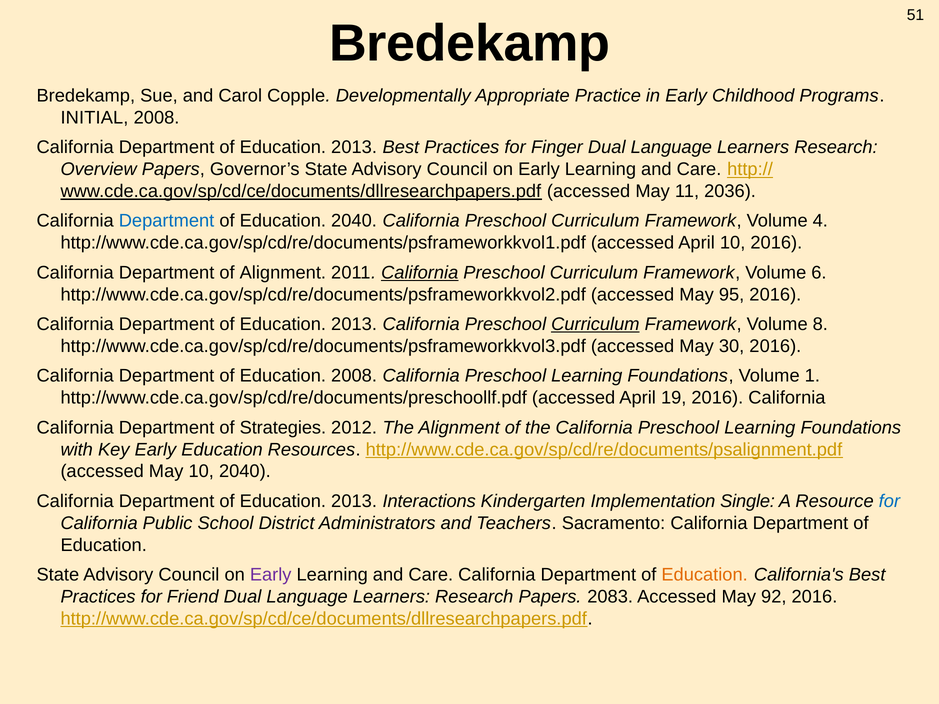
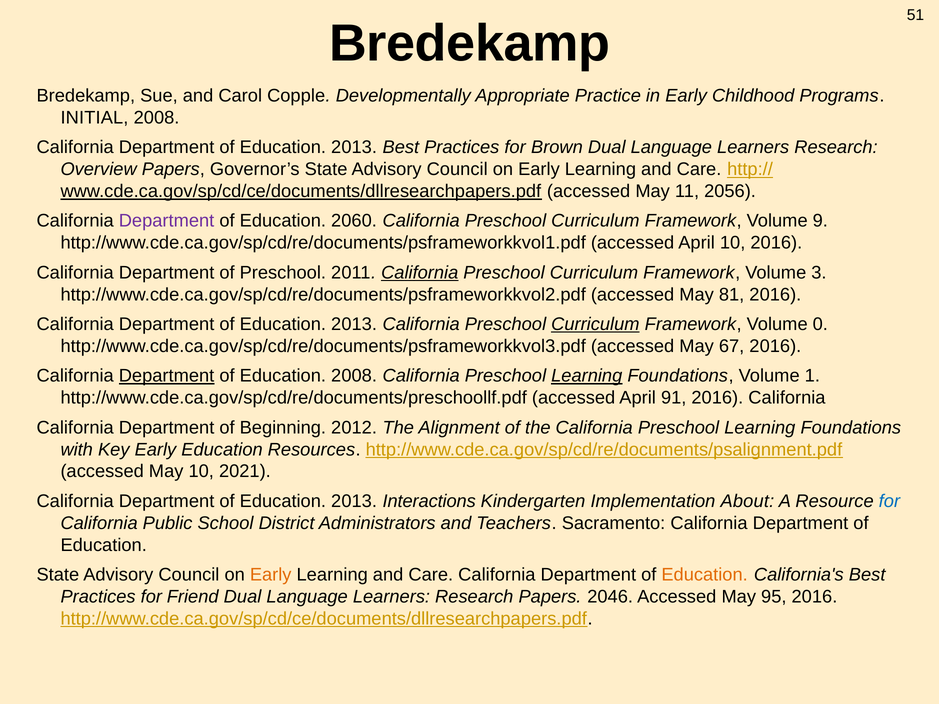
Finger: Finger -> Brown
2036: 2036 -> 2056
Department at (167, 221) colour: blue -> purple
Education 2040: 2040 -> 2060
4: 4 -> 9
of Alignment: Alignment -> Preschool
6: 6 -> 3
95: 95 -> 81
8: 8 -> 0
30: 30 -> 67
Department at (167, 376) underline: none -> present
Learning at (587, 376) underline: none -> present
19: 19 -> 91
Strategies: Strategies -> Beginning
10 2040: 2040 -> 2021
Single: Single -> About
Early at (271, 575) colour: purple -> orange
2083: 2083 -> 2046
92: 92 -> 95
